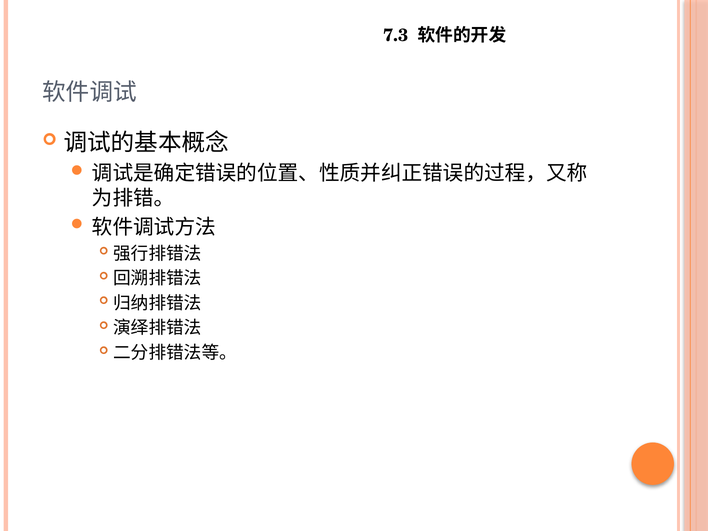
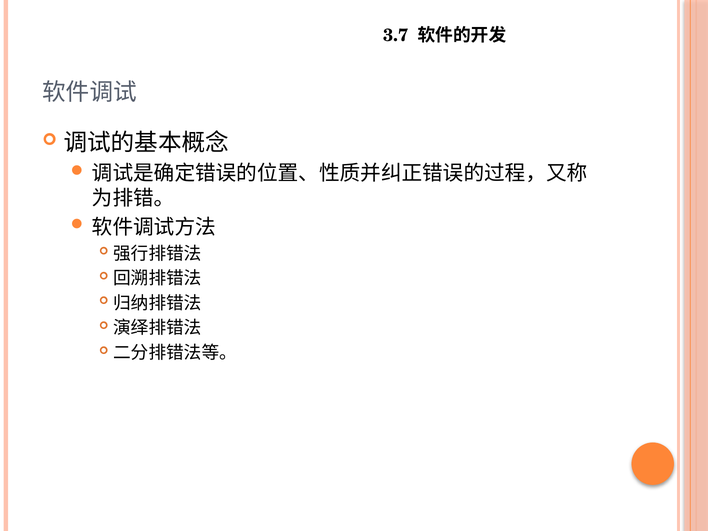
7.3: 7.3 -> 3.7
